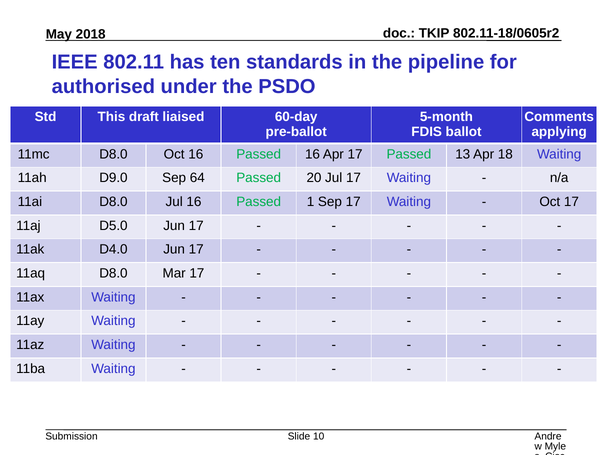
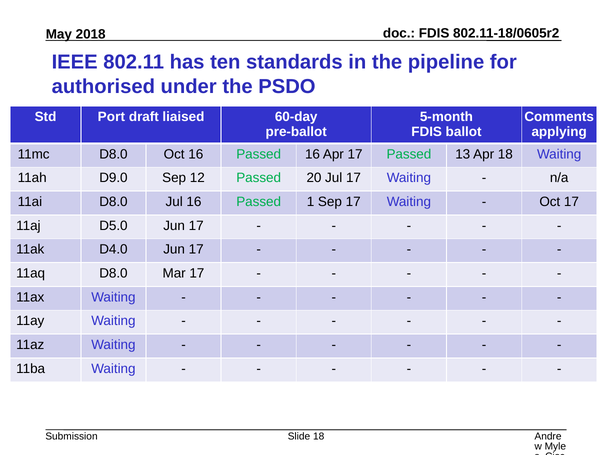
TKIP at (434, 33): TKIP -> FDIS
This: This -> Port
64: 64 -> 12
Slide 10: 10 -> 18
